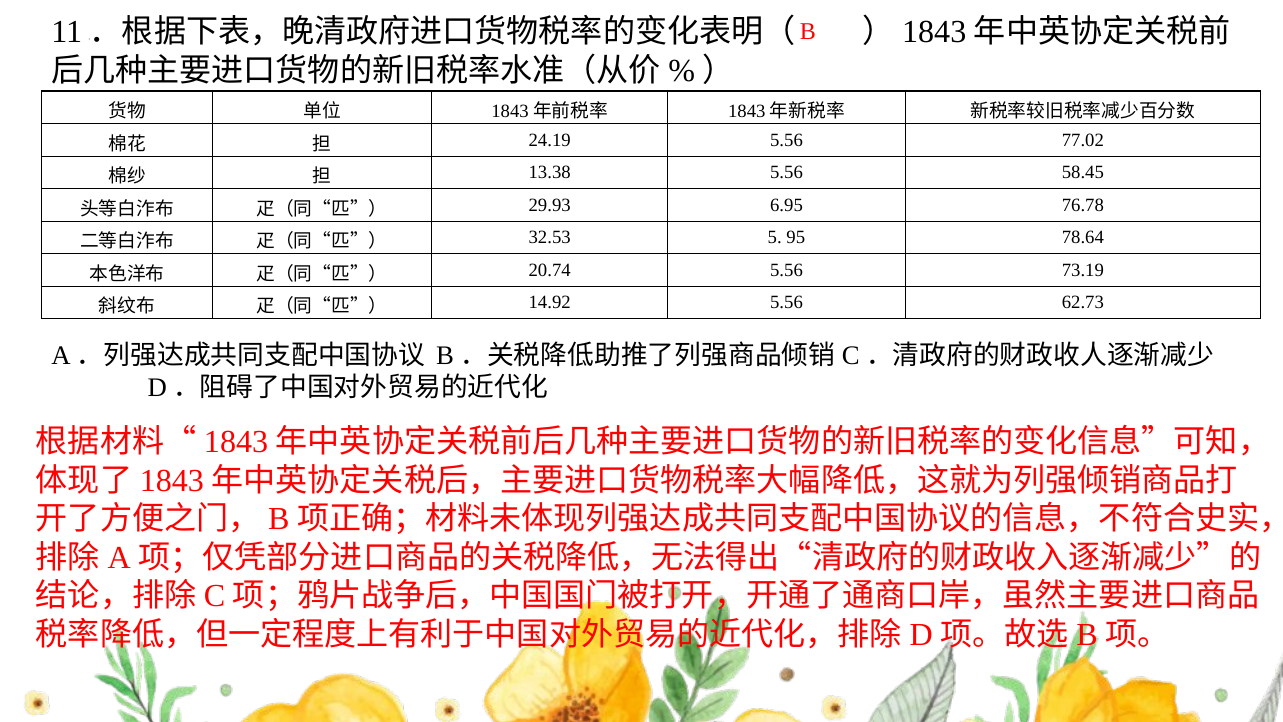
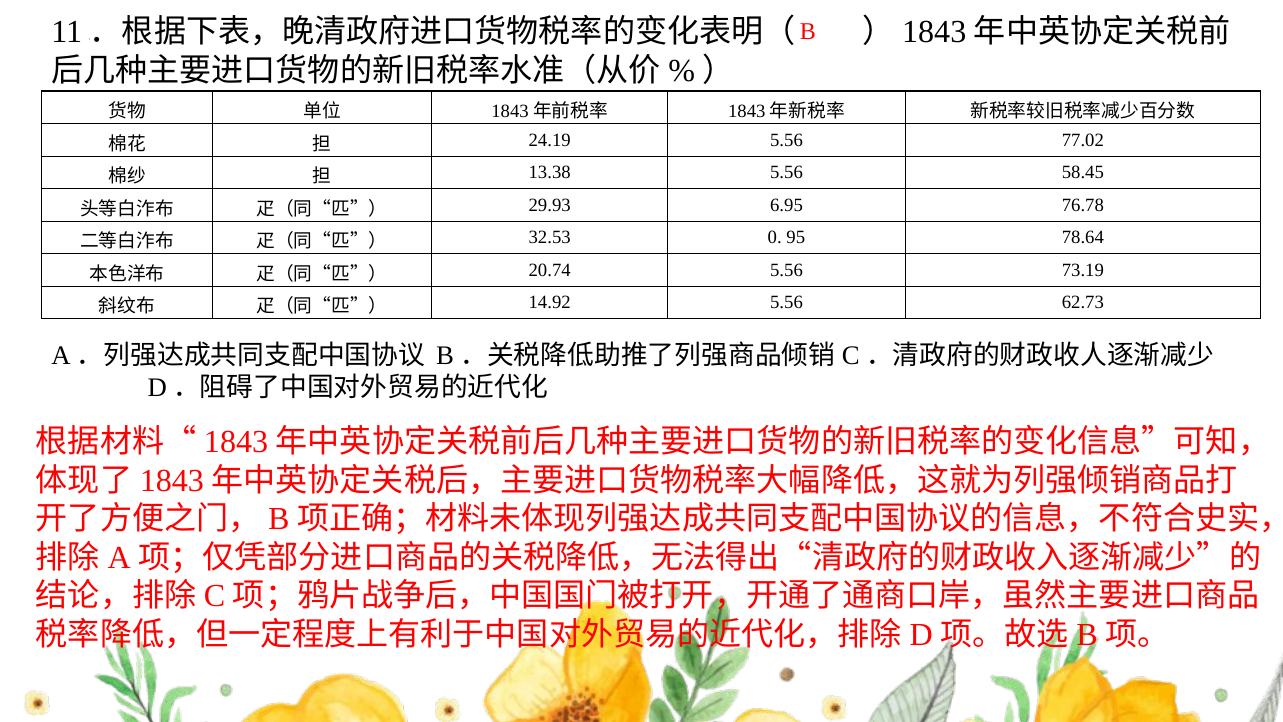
5: 5 -> 0
